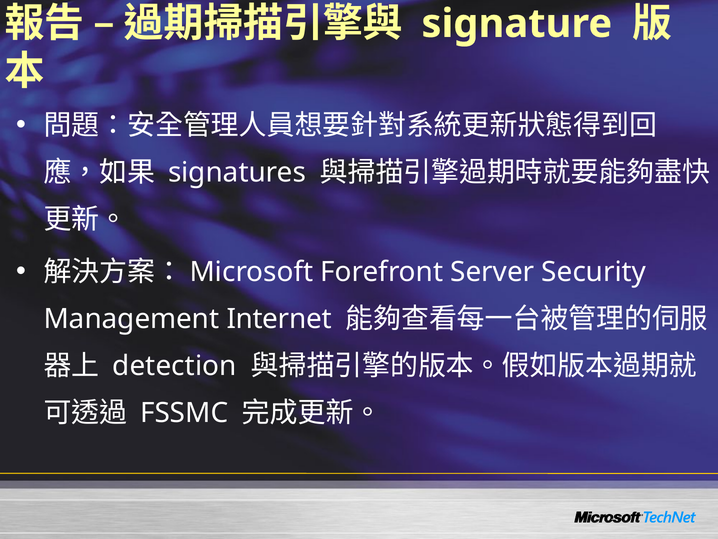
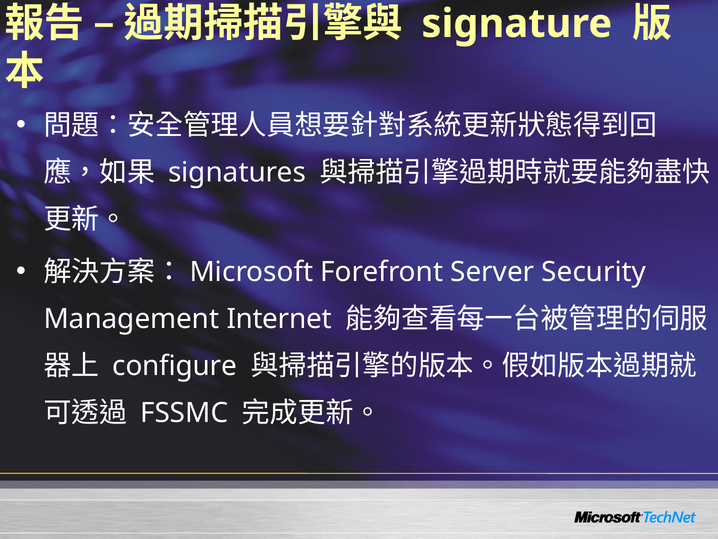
detection: detection -> configure
